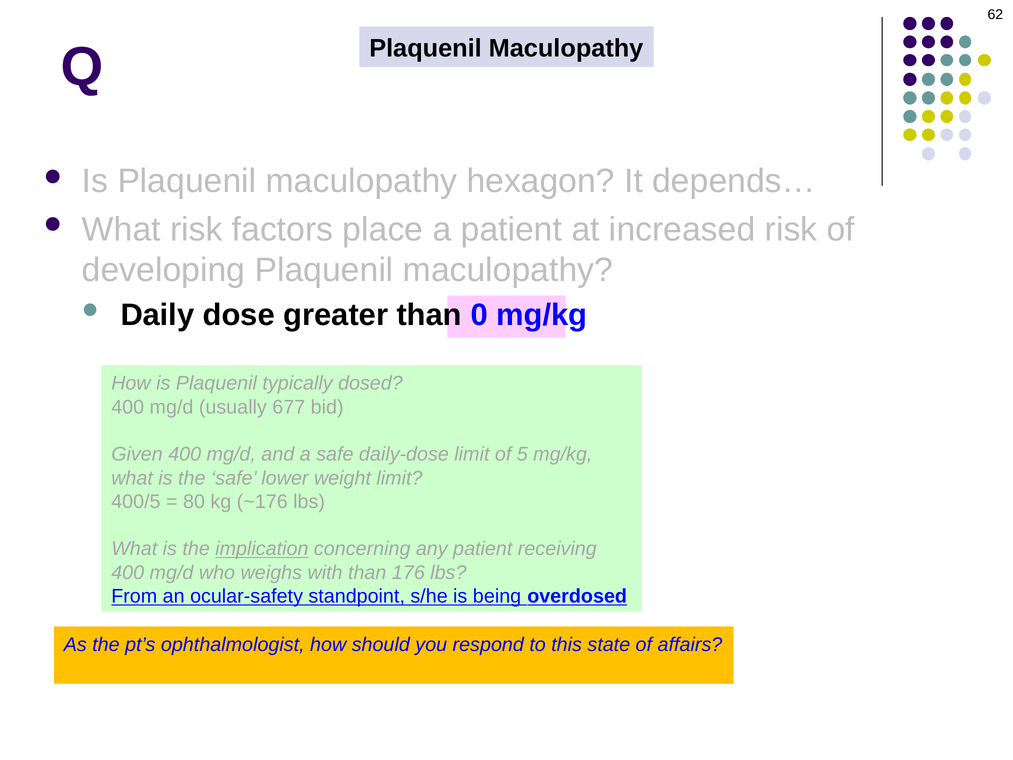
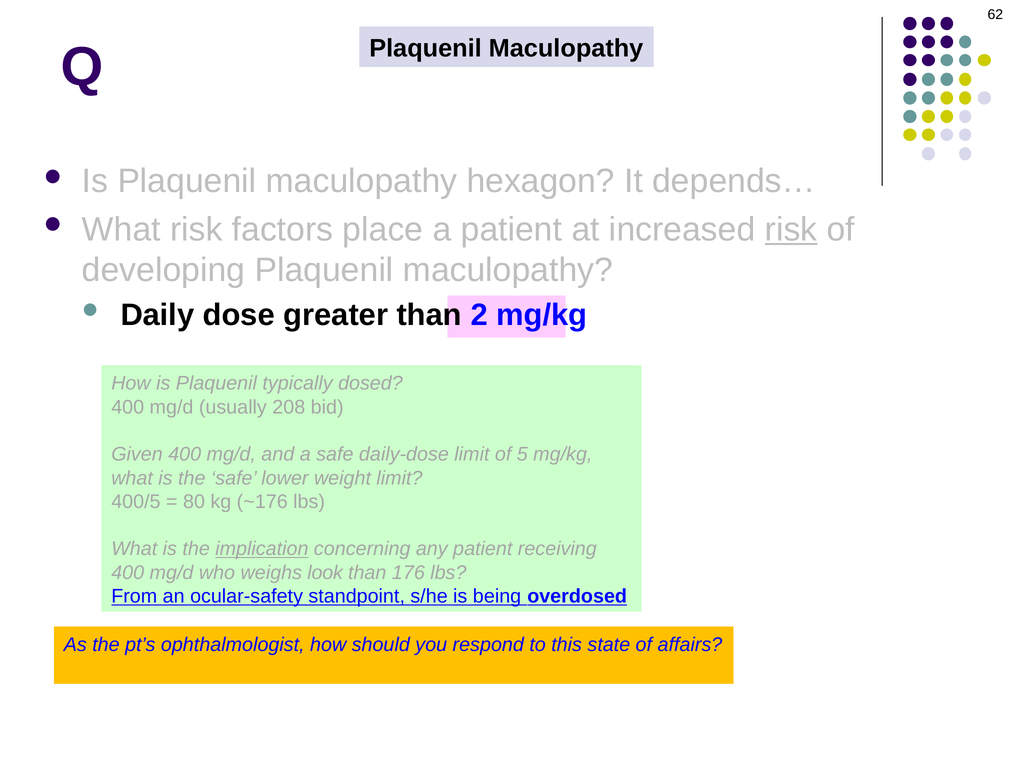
risk at (791, 229) underline: none -> present
0: 0 -> 2
677: 677 -> 208
with: with -> look
